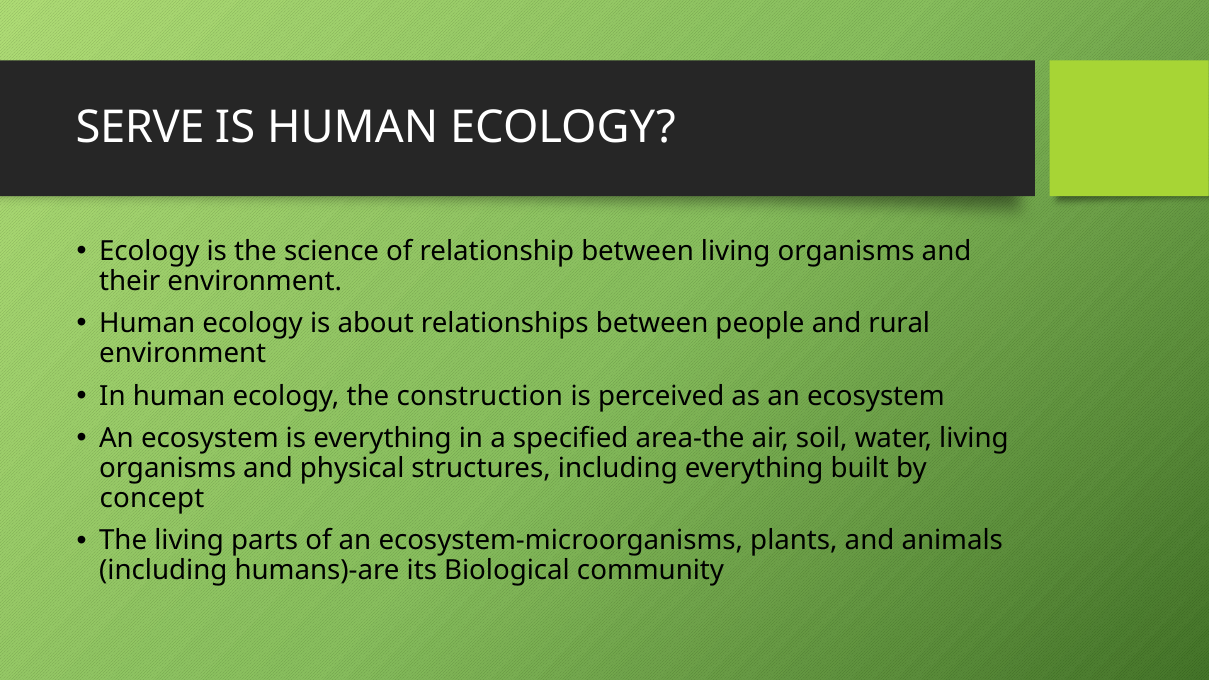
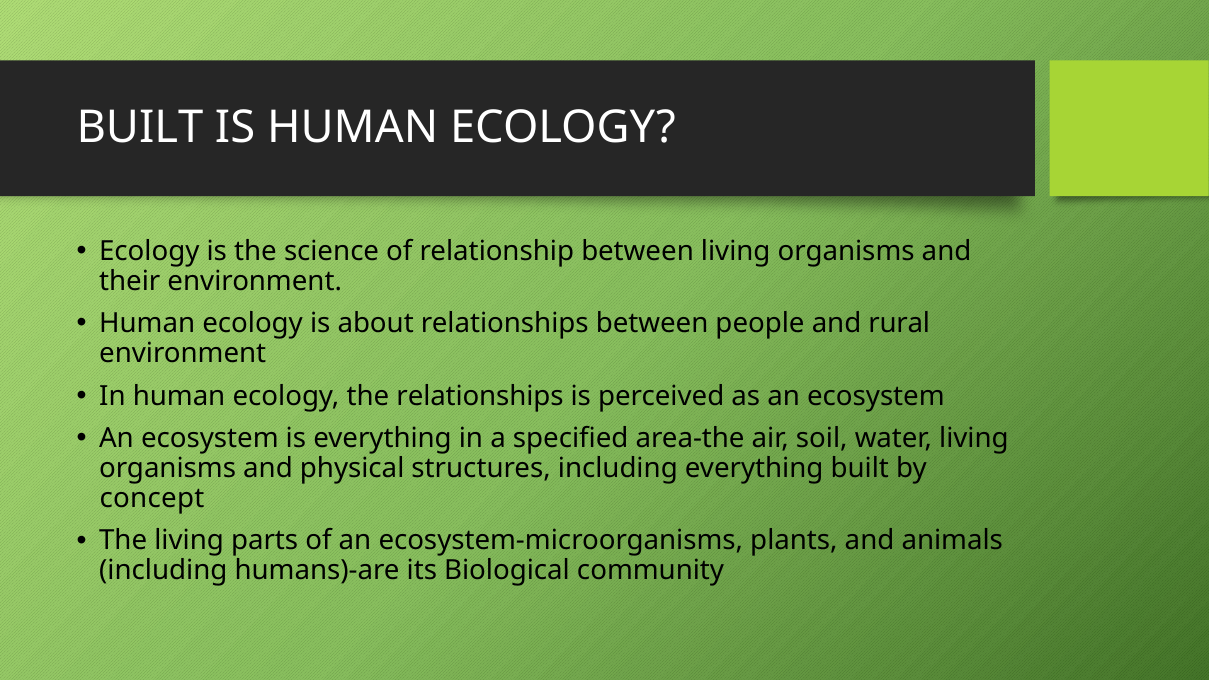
SERVE at (140, 128): SERVE -> BUILT
the construction: construction -> relationships
